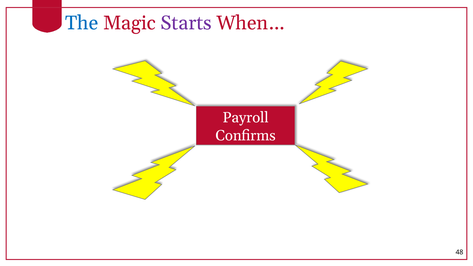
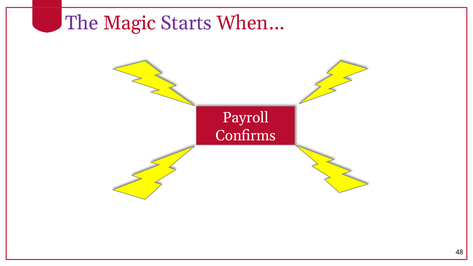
The colour: blue -> purple
